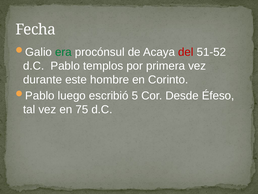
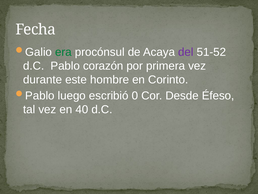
del colour: red -> purple
templos: templos -> corazón
5: 5 -> 0
75: 75 -> 40
